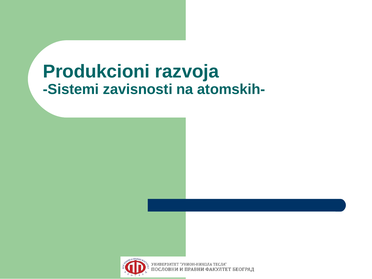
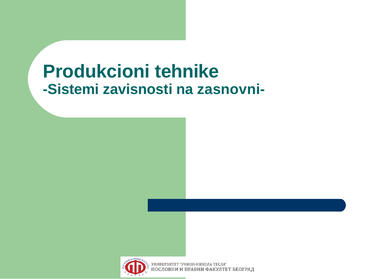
razvoja: razvoja -> tehnike
atomskih-: atomskih- -> zasnovni-
